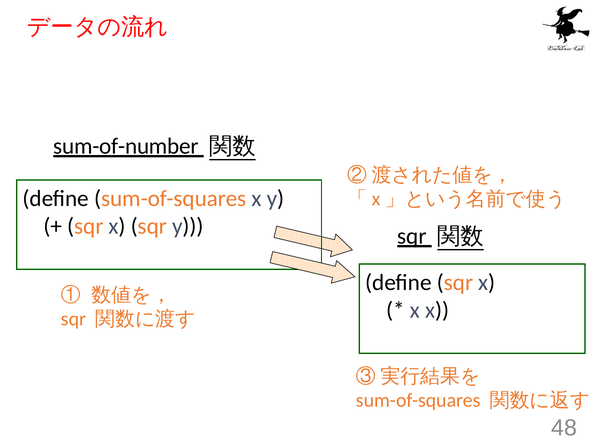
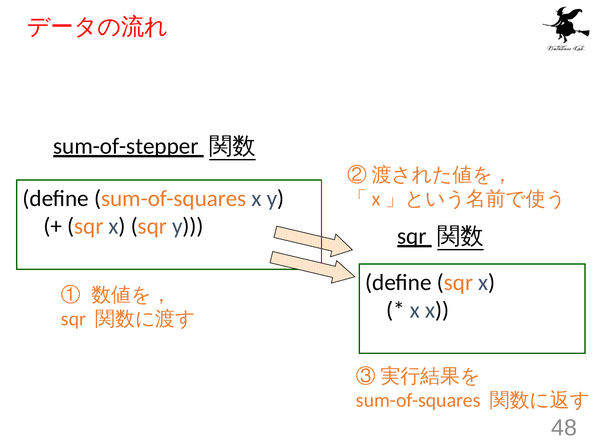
sum-of-number: sum-of-number -> sum-of-stepper
